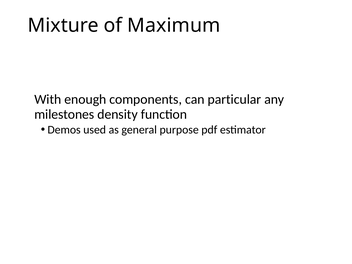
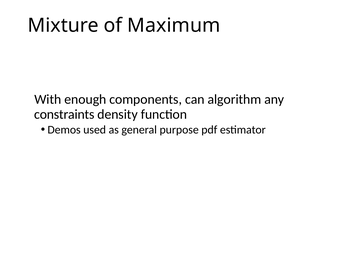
particular: particular -> algorithm
milestones: milestones -> constraints
